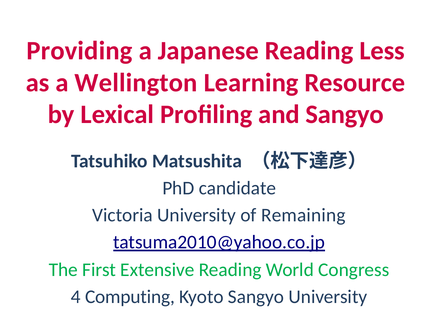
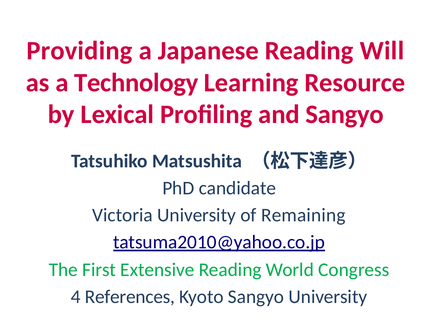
Less: Less -> Will
Wellington: Wellington -> Technology
Computing: Computing -> References
